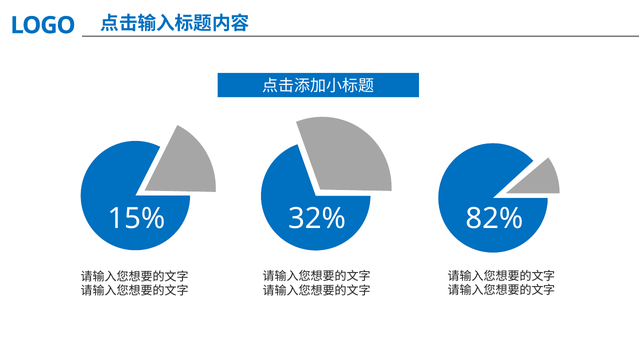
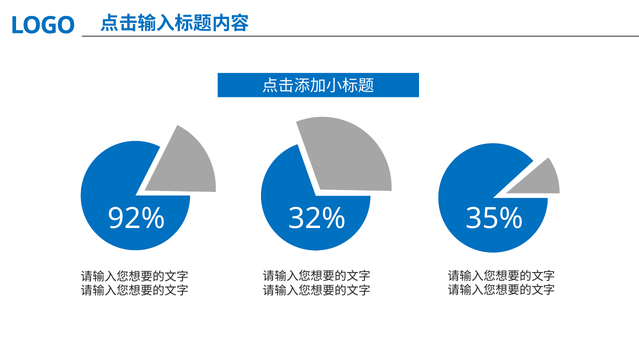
15%: 15% -> 92%
82%: 82% -> 35%
